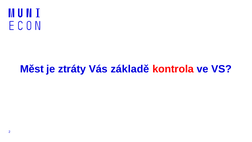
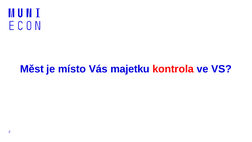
ztráty: ztráty -> místo
základě: základě -> majetku
